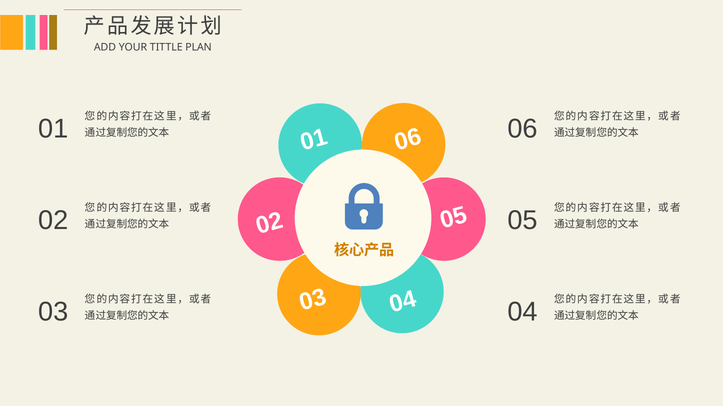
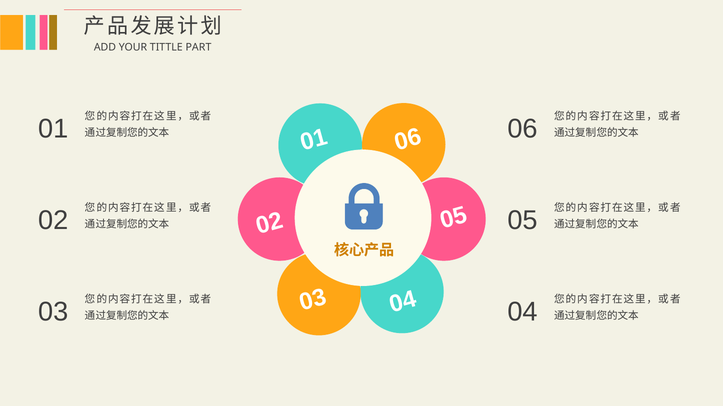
PLAN: PLAN -> PART
